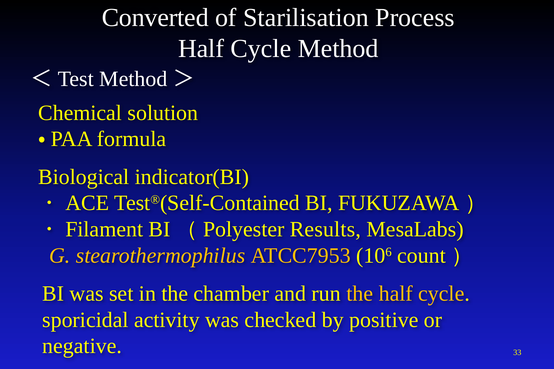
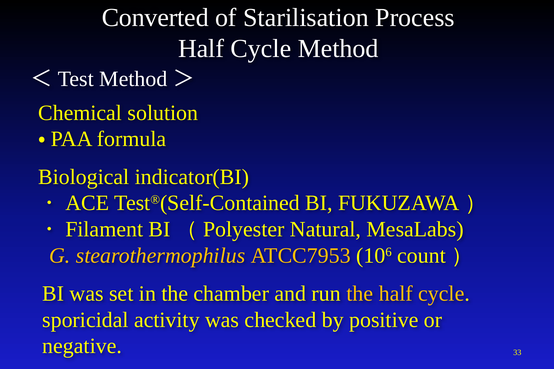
Results: Results -> Natural
